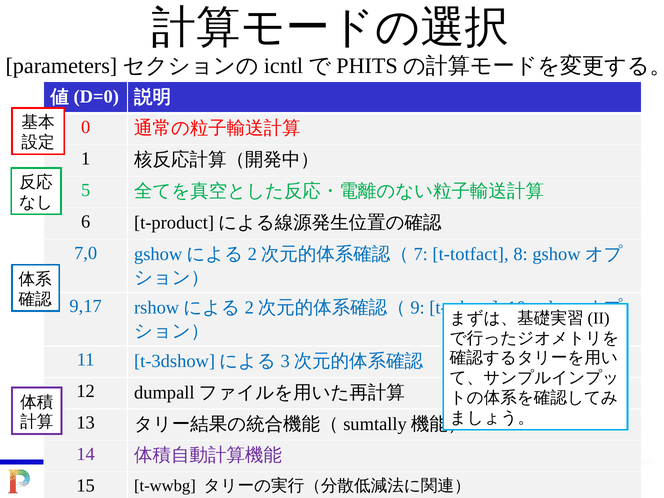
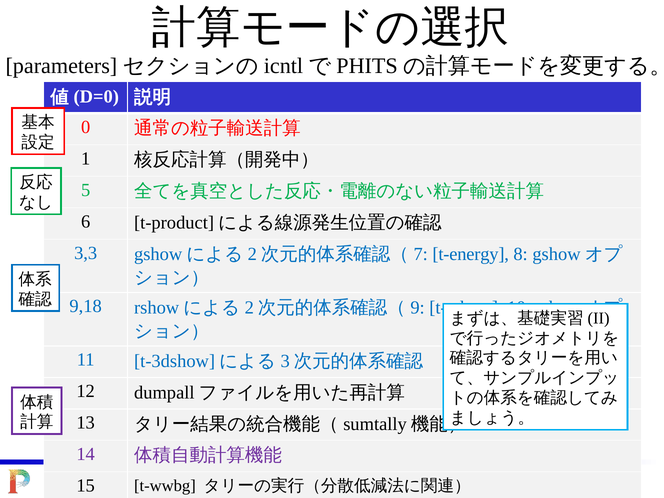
7,0: 7,0 -> 3,3
t-totfact: t-totfact -> t-energy
9,17: 9,17 -> 9,18
